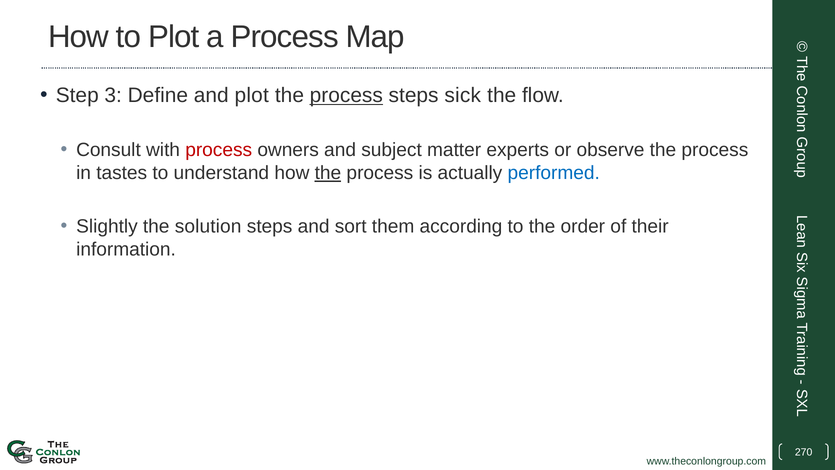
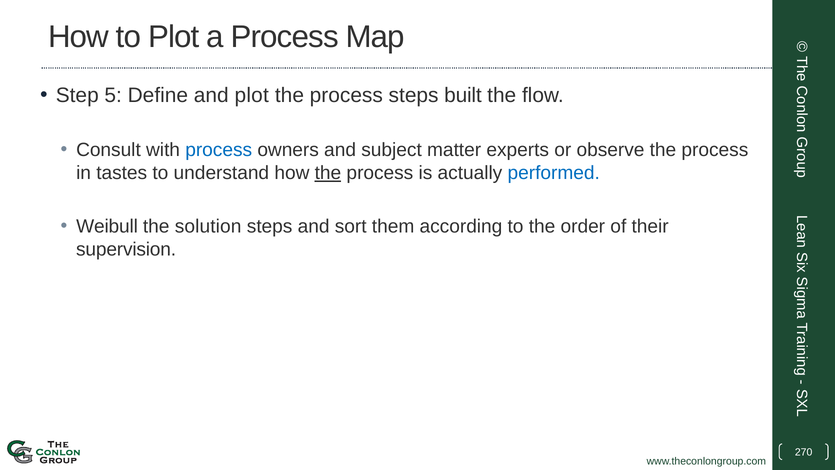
3: 3 -> 5
process at (346, 95) underline: present -> none
sick: sick -> built
process at (219, 150) colour: red -> blue
Slightly: Slightly -> Weibull
information: information -> supervision
